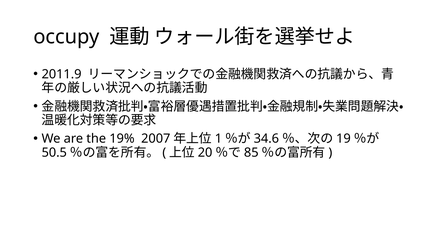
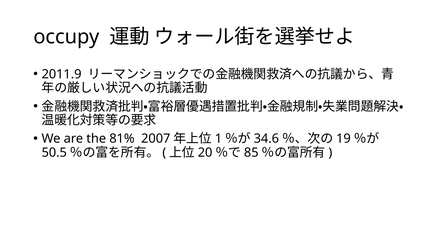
19%: 19% -> 81%
